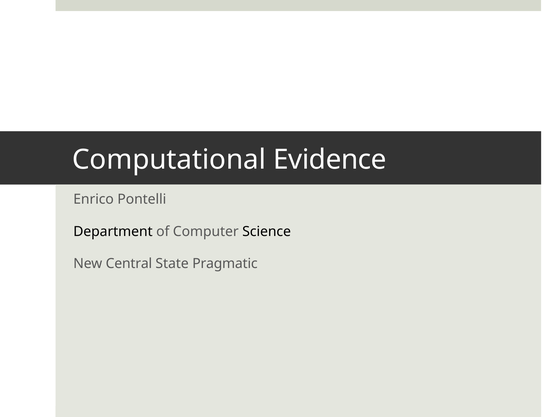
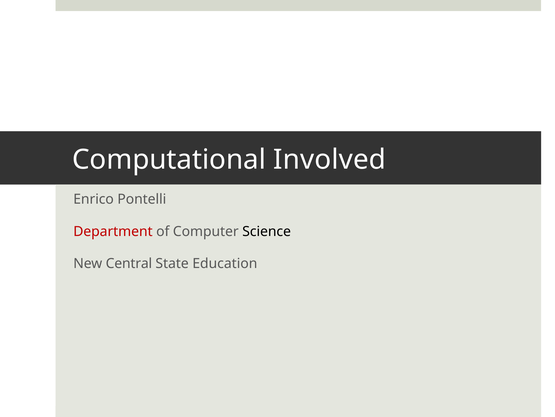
Evidence: Evidence -> Involved
Department colour: black -> red
Pragmatic: Pragmatic -> Education
